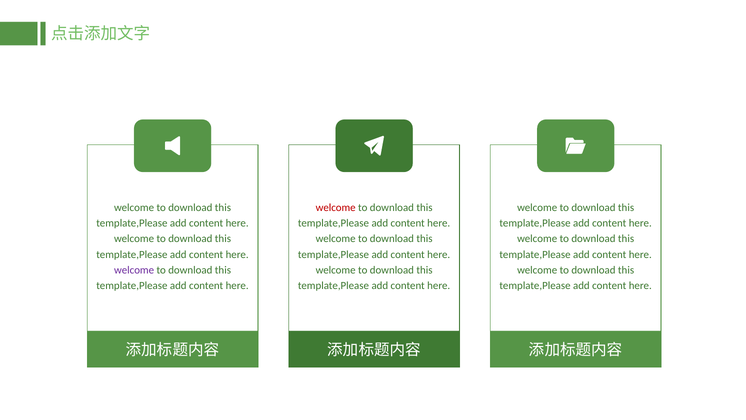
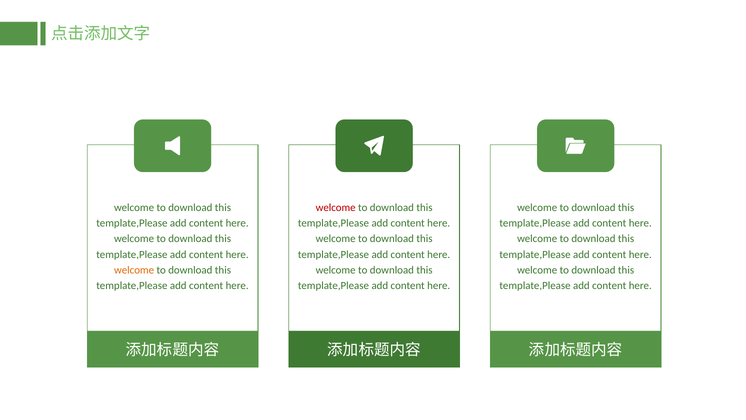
welcome at (134, 270) colour: purple -> orange
